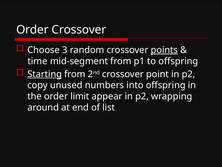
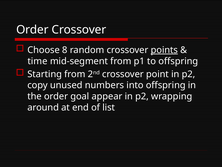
3: 3 -> 8
Starting underline: present -> none
limit: limit -> goal
